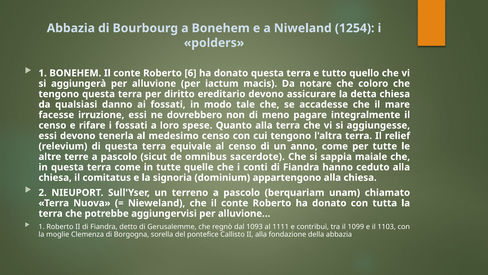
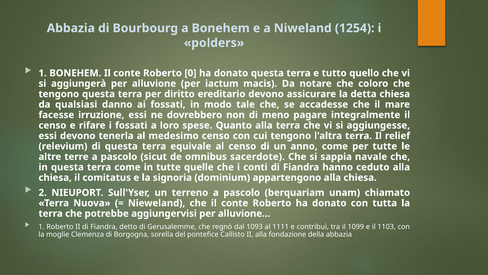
6: 6 -> 0
maiale: maiale -> navale
